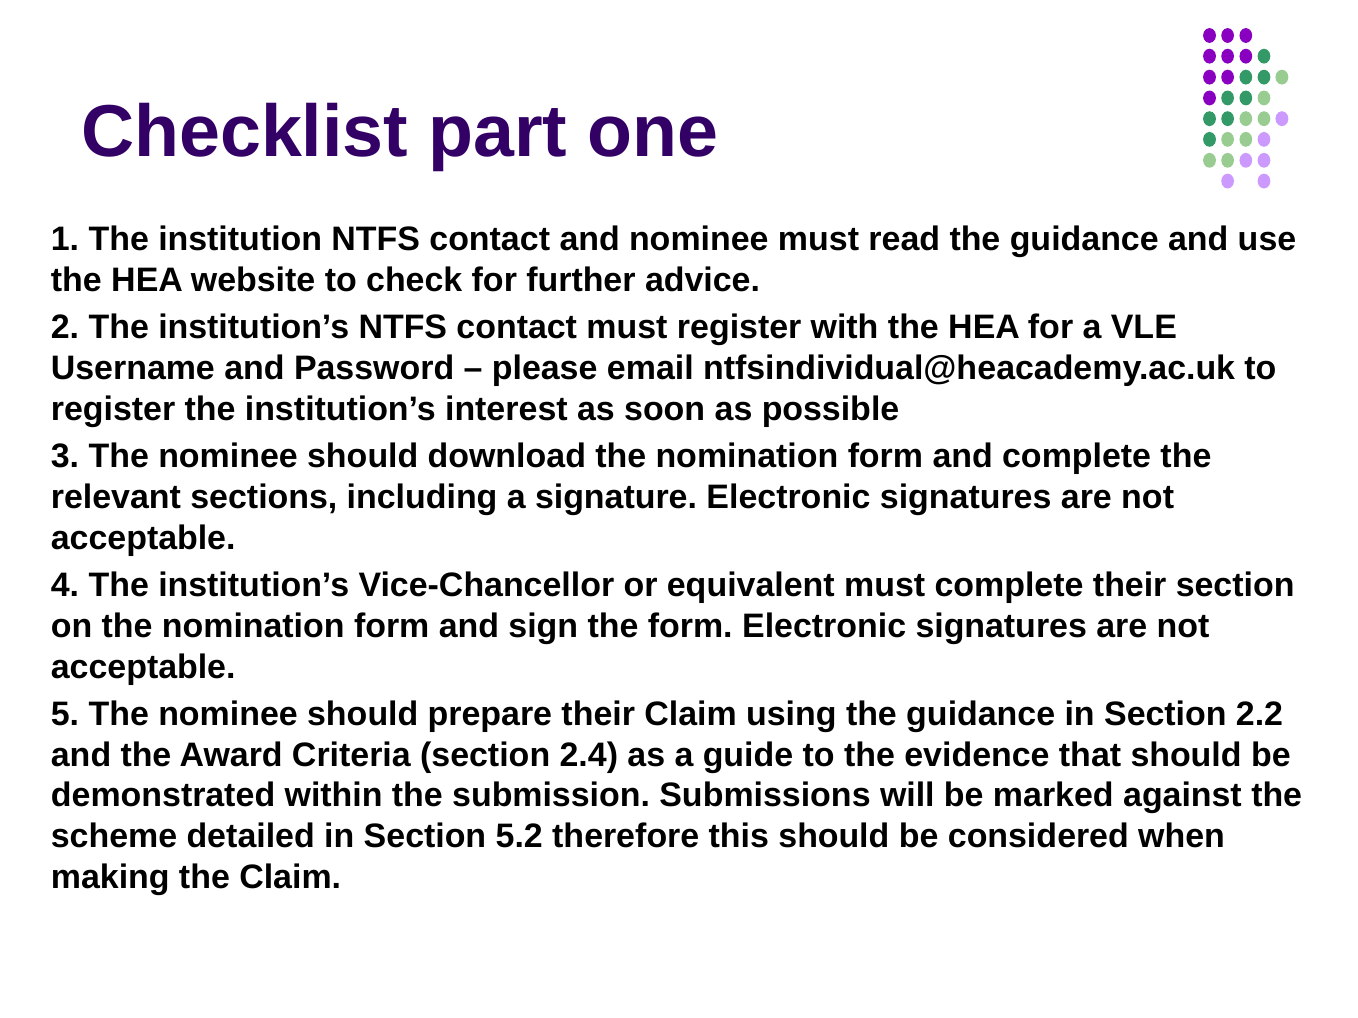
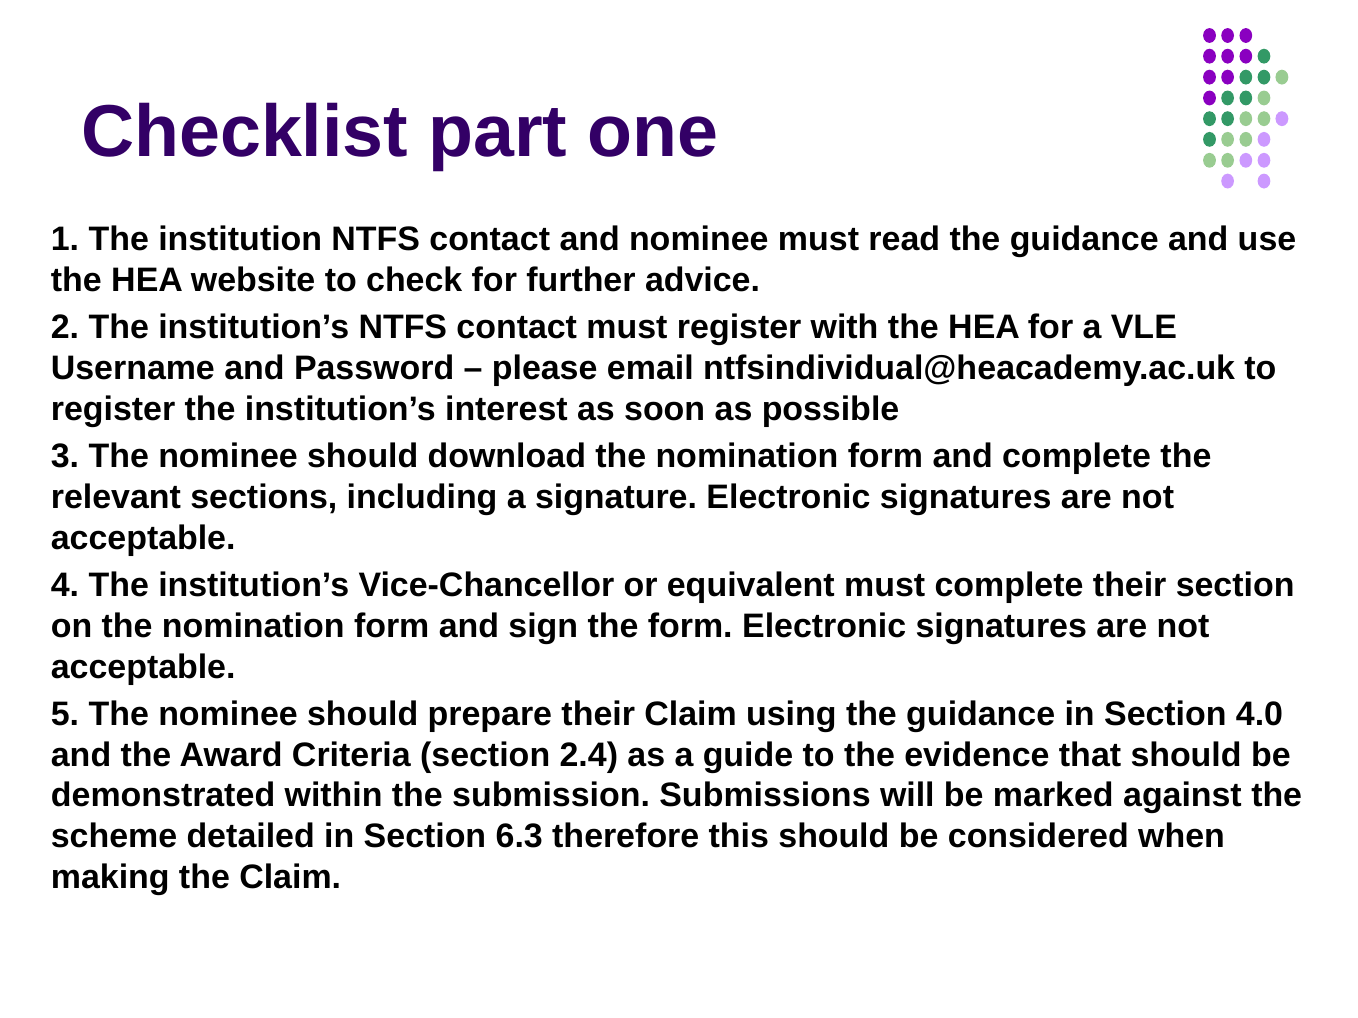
2.2: 2.2 -> 4.0
5.2: 5.2 -> 6.3
